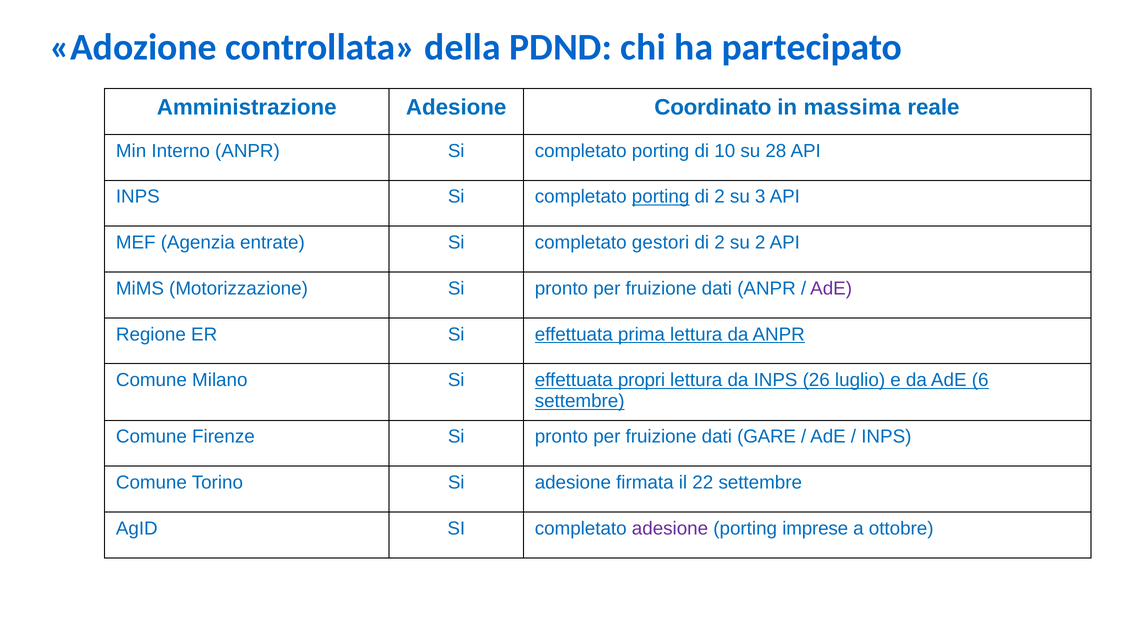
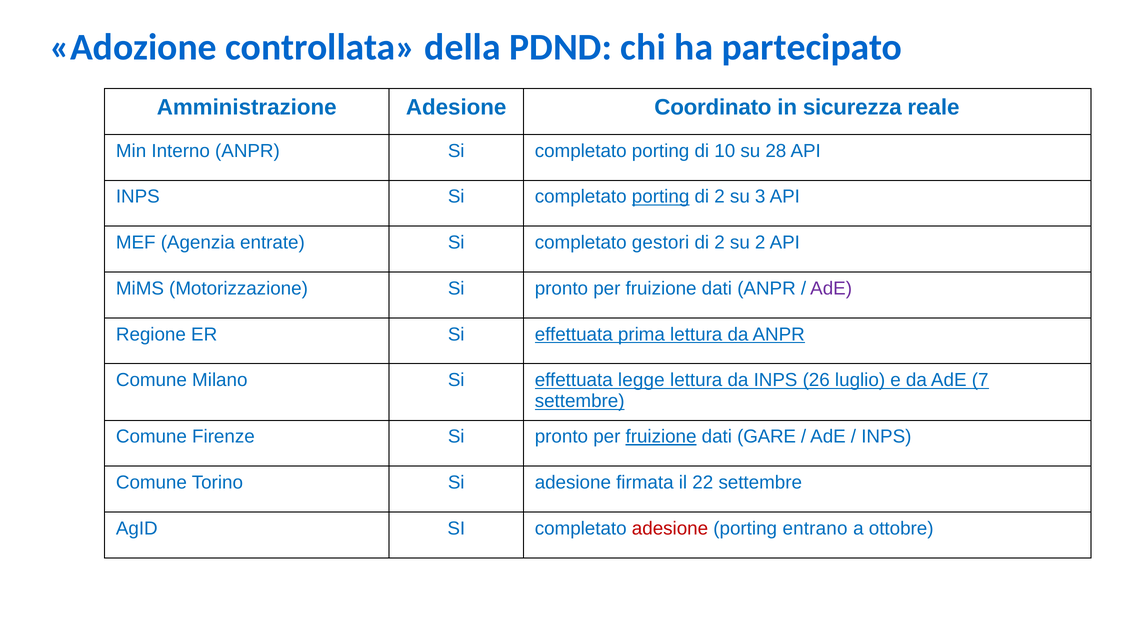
massima: massima -> sicurezza
propri: propri -> legge
6: 6 -> 7
fruizione at (661, 437) underline: none -> present
adesione at (670, 528) colour: purple -> red
imprese: imprese -> entrano
